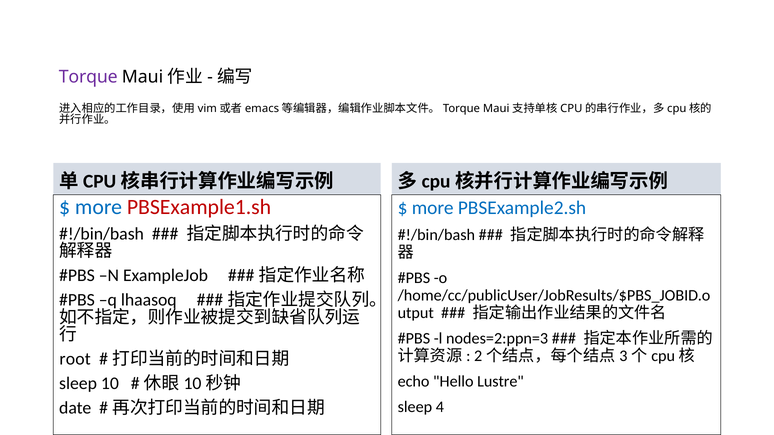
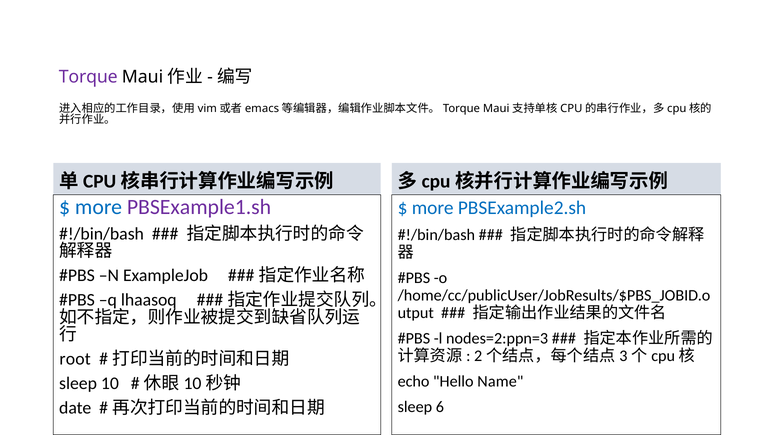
PBSExample1.sh colour: red -> purple
Lustre: Lustre -> Name
4: 4 -> 6
